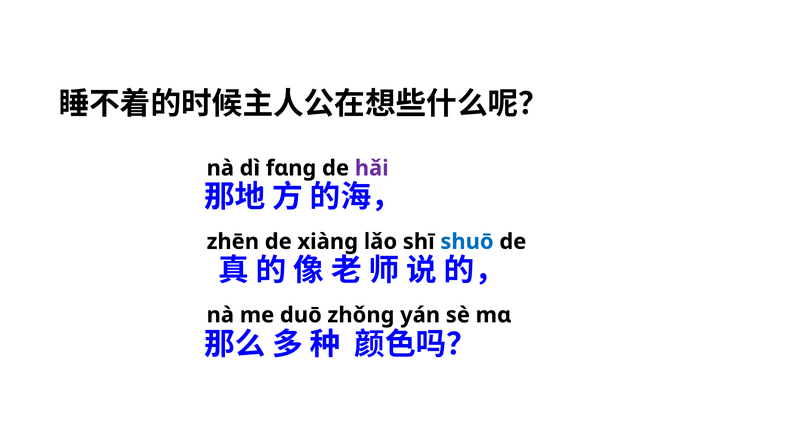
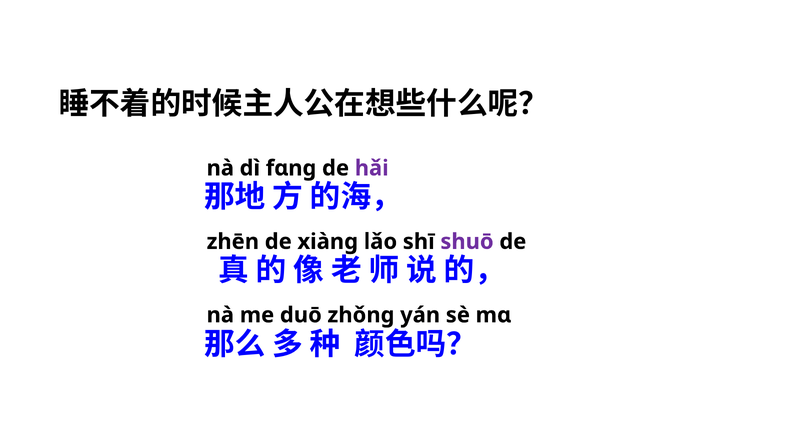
shuō colour: blue -> purple
